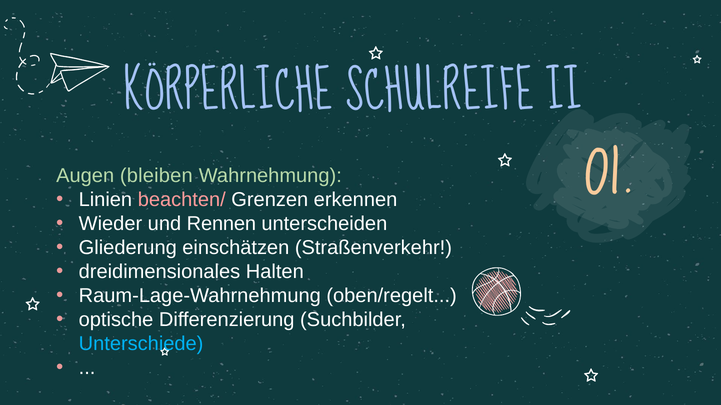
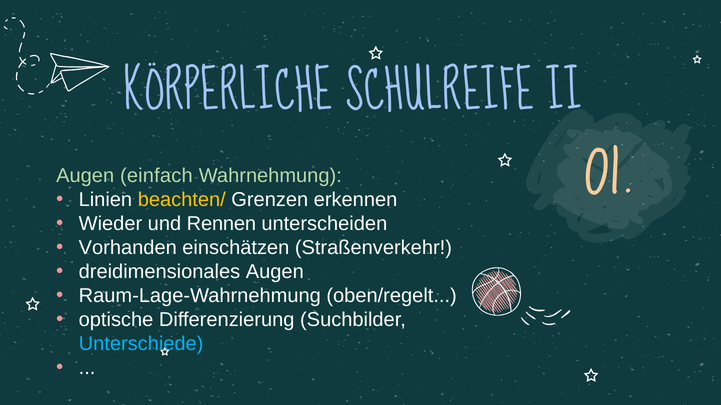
bleiben: bleiben -> einfach
beachten/ colour: pink -> yellow
Gliederung: Gliederung -> Vorhanden
dreidimensionales Halten: Halten -> Augen
